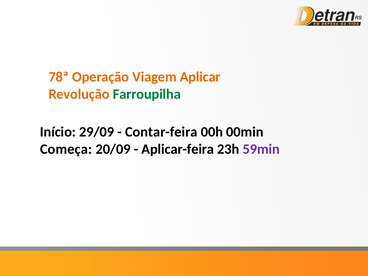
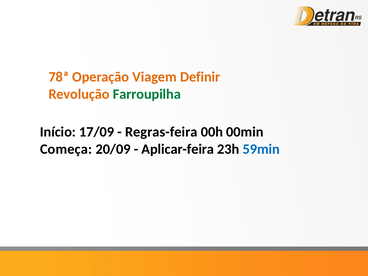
Aplicar: Aplicar -> Definir
29/09: 29/09 -> 17/09
Contar-feira: Contar-feira -> Regras-feira
59min colour: purple -> blue
